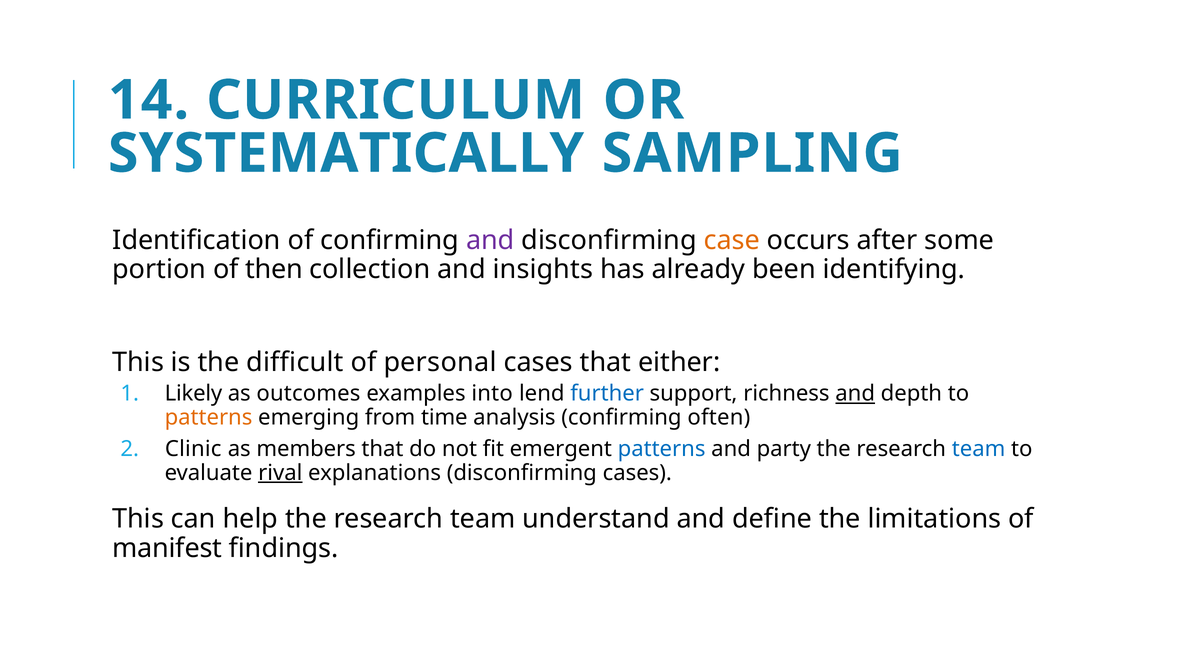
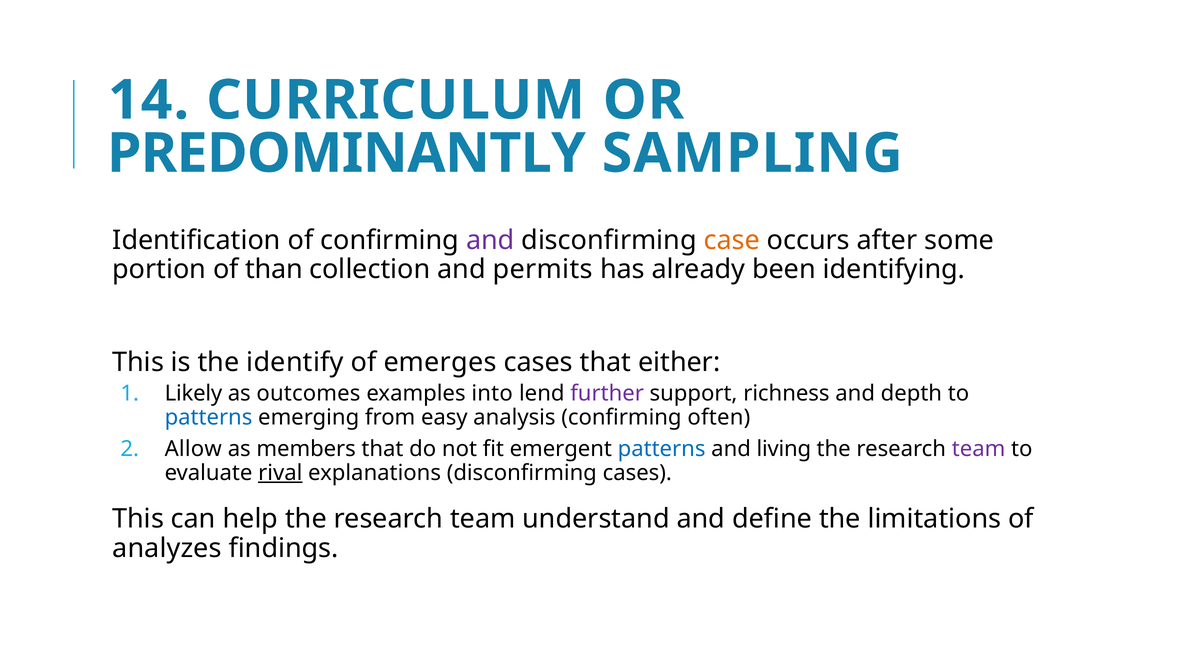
SYSTEMATICALLY: SYSTEMATICALLY -> PREDOMINANTLY
then: then -> than
insights: insights -> permits
difficult: difficult -> identify
personal: personal -> emerges
further colour: blue -> purple
and at (855, 394) underline: present -> none
patterns at (209, 417) colour: orange -> blue
time: time -> easy
Clinic: Clinic -> Allow
party: party -> living
team at (979, 449) colour: blue -> purple
manifest: manifest -> analyzes
